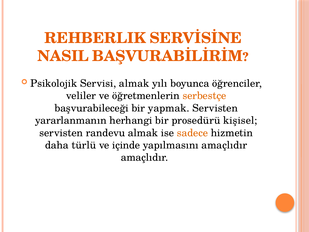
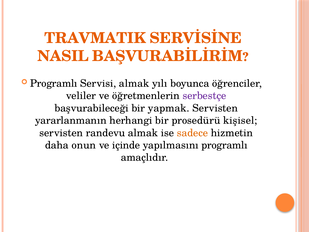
REHBERLIK: REHBERLIK -> TRAVMATIK
Psikolojik at (54, 83): Psikolojik -> Programlı
serbestçe colour: orange -> purple
türlü: türlü -> onun
yapılmasını amaçlıdır: amaçlıdır -> programlı
